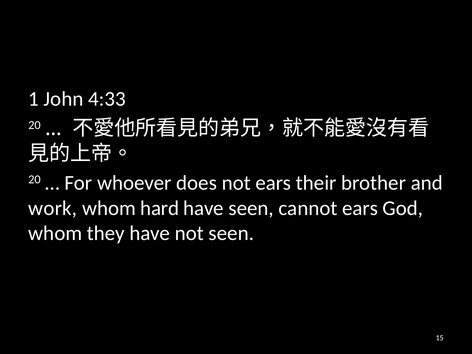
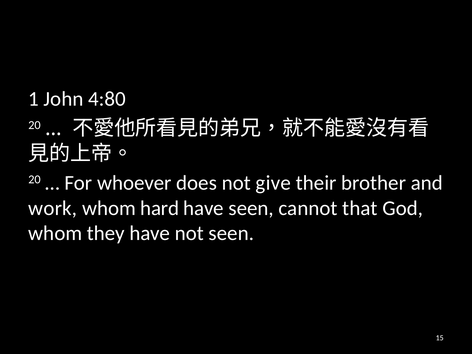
4:33: 4:33 -> 4:80
not ears: ears -> give
cannot ears: ears -> that
